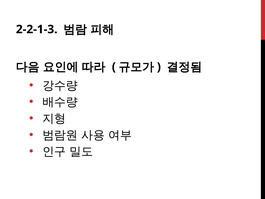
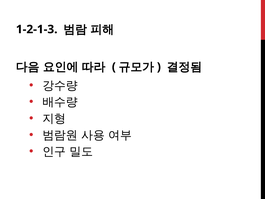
2-2-1-3: 2-2-1-3 -> 1-2-1-3
